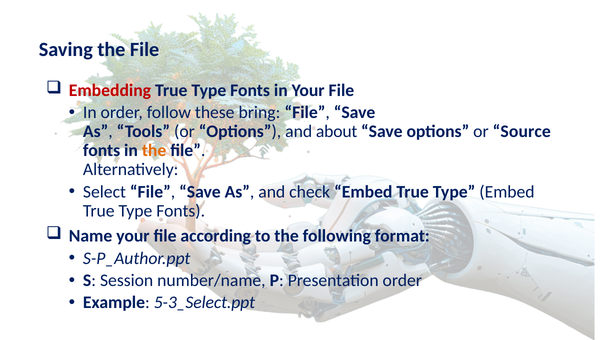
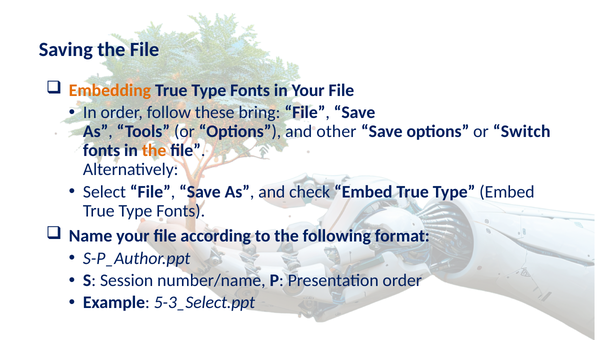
Embedding colour: red -> orange
about: about -> other
Source: Source -> Switch
